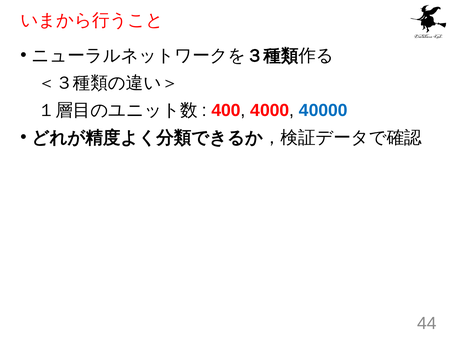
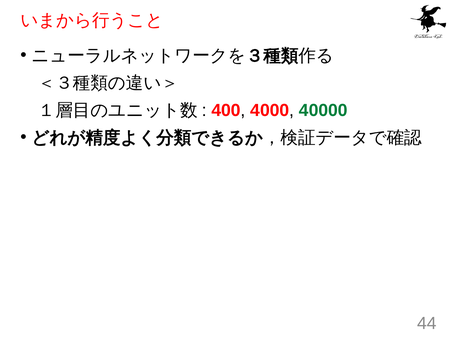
40000 colour: blue -> green
